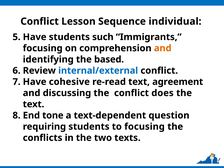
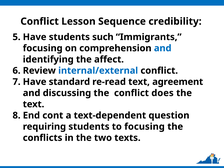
individual: individual -> credibility
and at (163, 48) colour: orange -> blue
based: based -> affect
cohesive: cohesive -> standard
tone: tone -> cont
